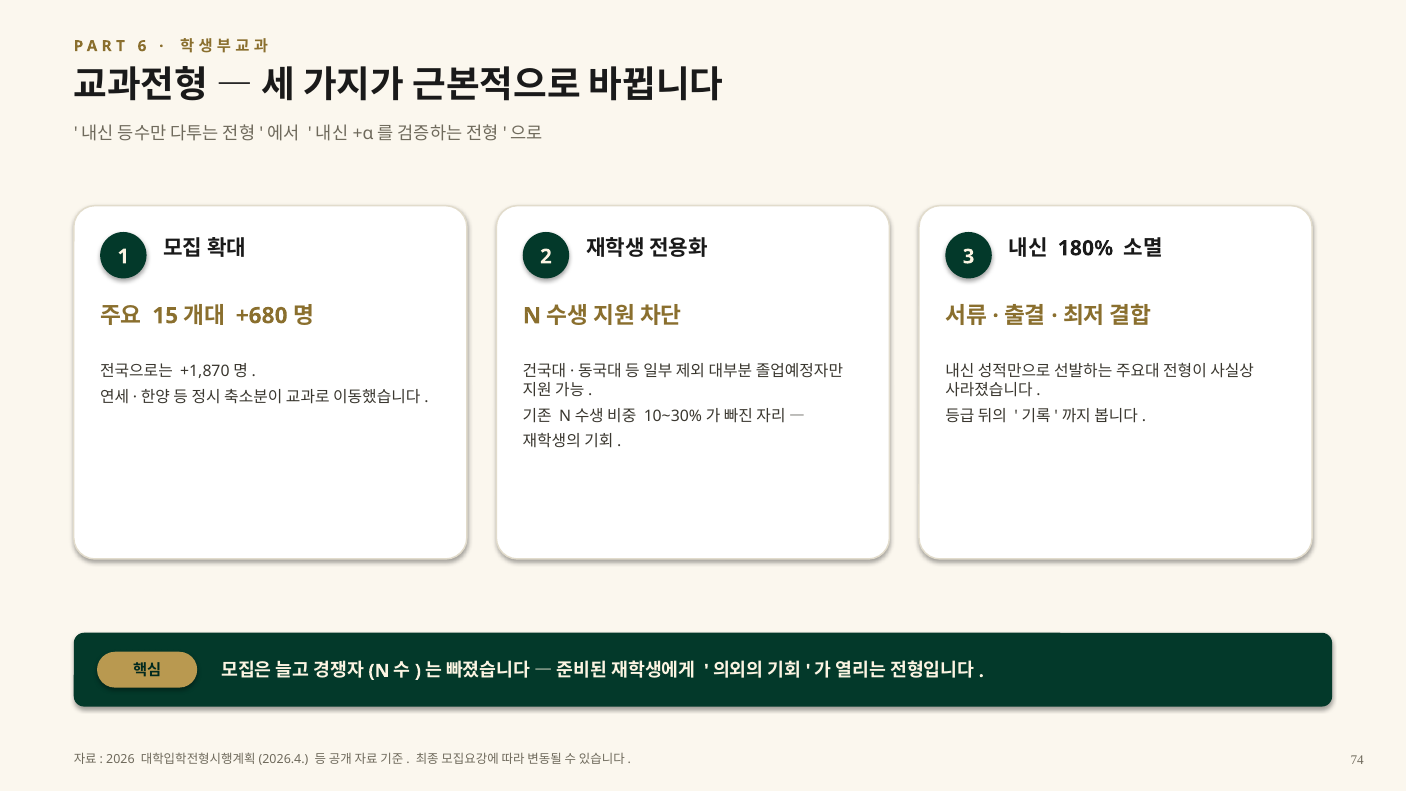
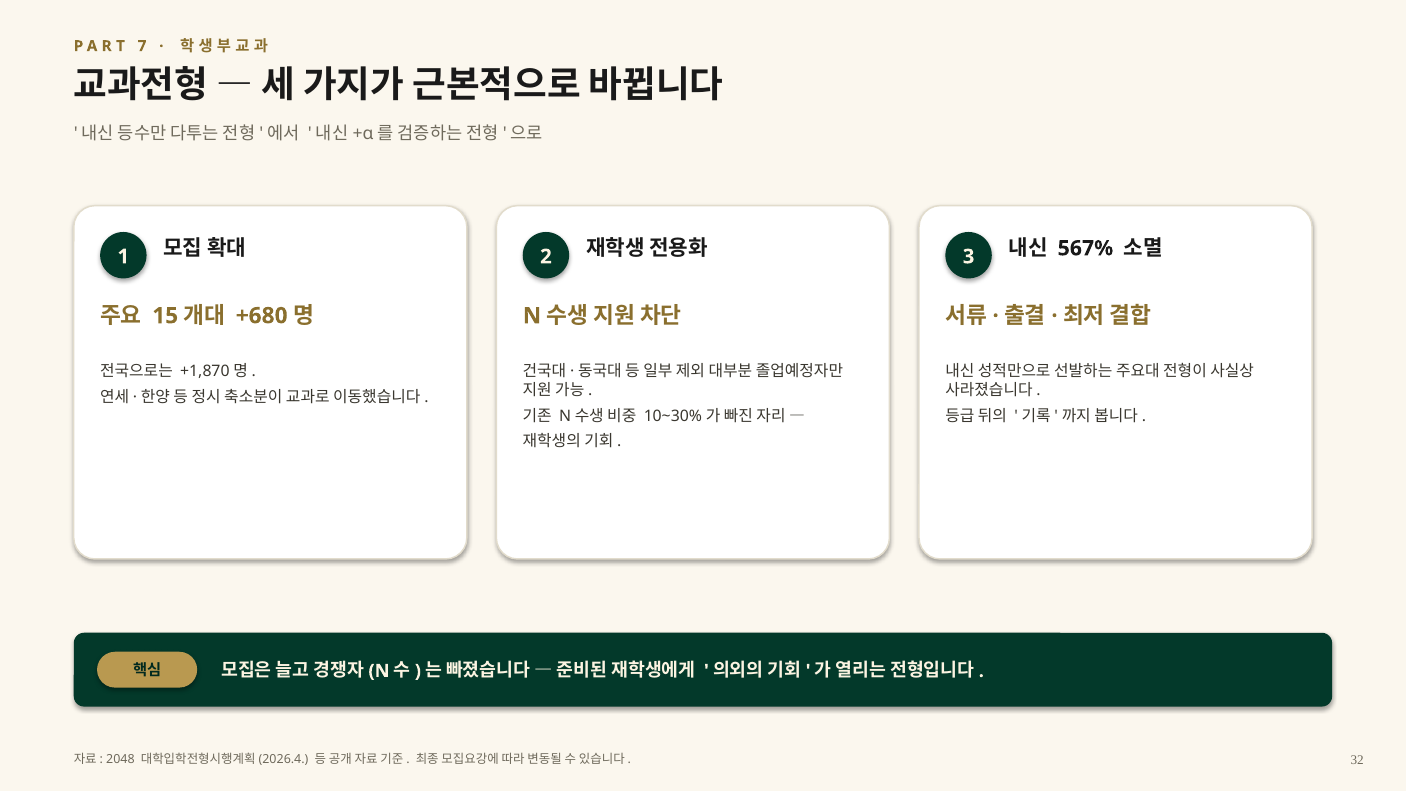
6: 6 -> 7
180%: 180% -> 567%
2026: 2026 -> 2048
74: 74 -> 32
